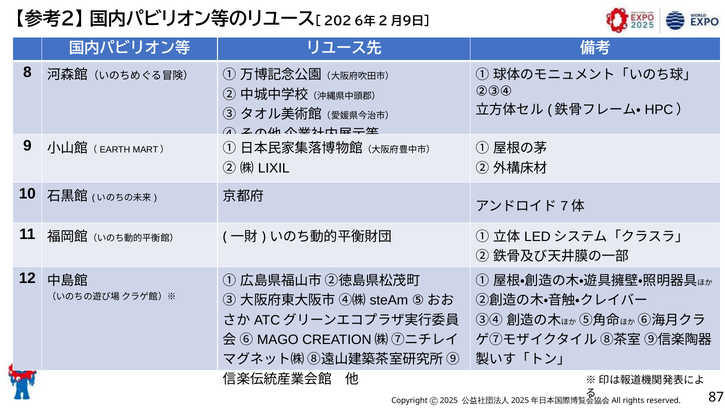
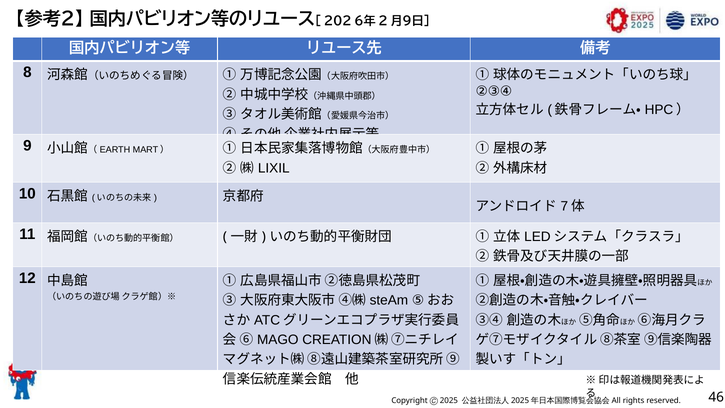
87: 87 -> 46
